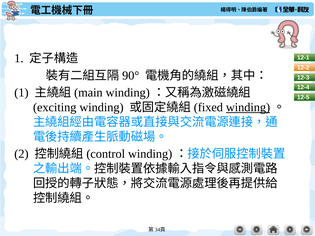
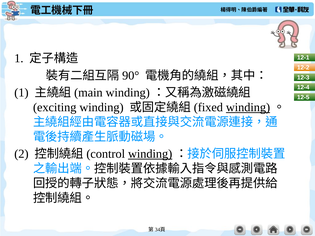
winding at (150, 154) underline: none -> present
